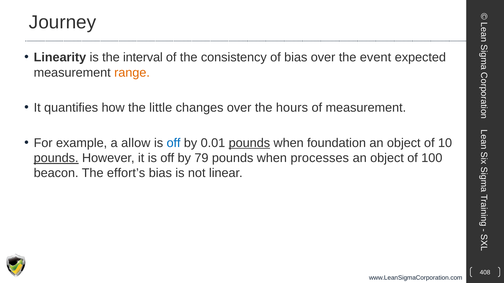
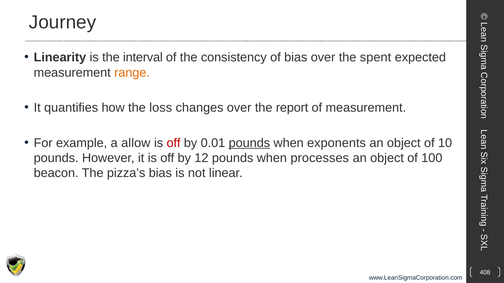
event: event -> spent
little: little -> loss
hours: hours -> report
off at (174, 143) colour: blue -> red
foundation: foundation -> exponents
pounds at (56, 158) underline: present -> none
79: 79 -> 12
effort’s: effort’s -> pizza’s
